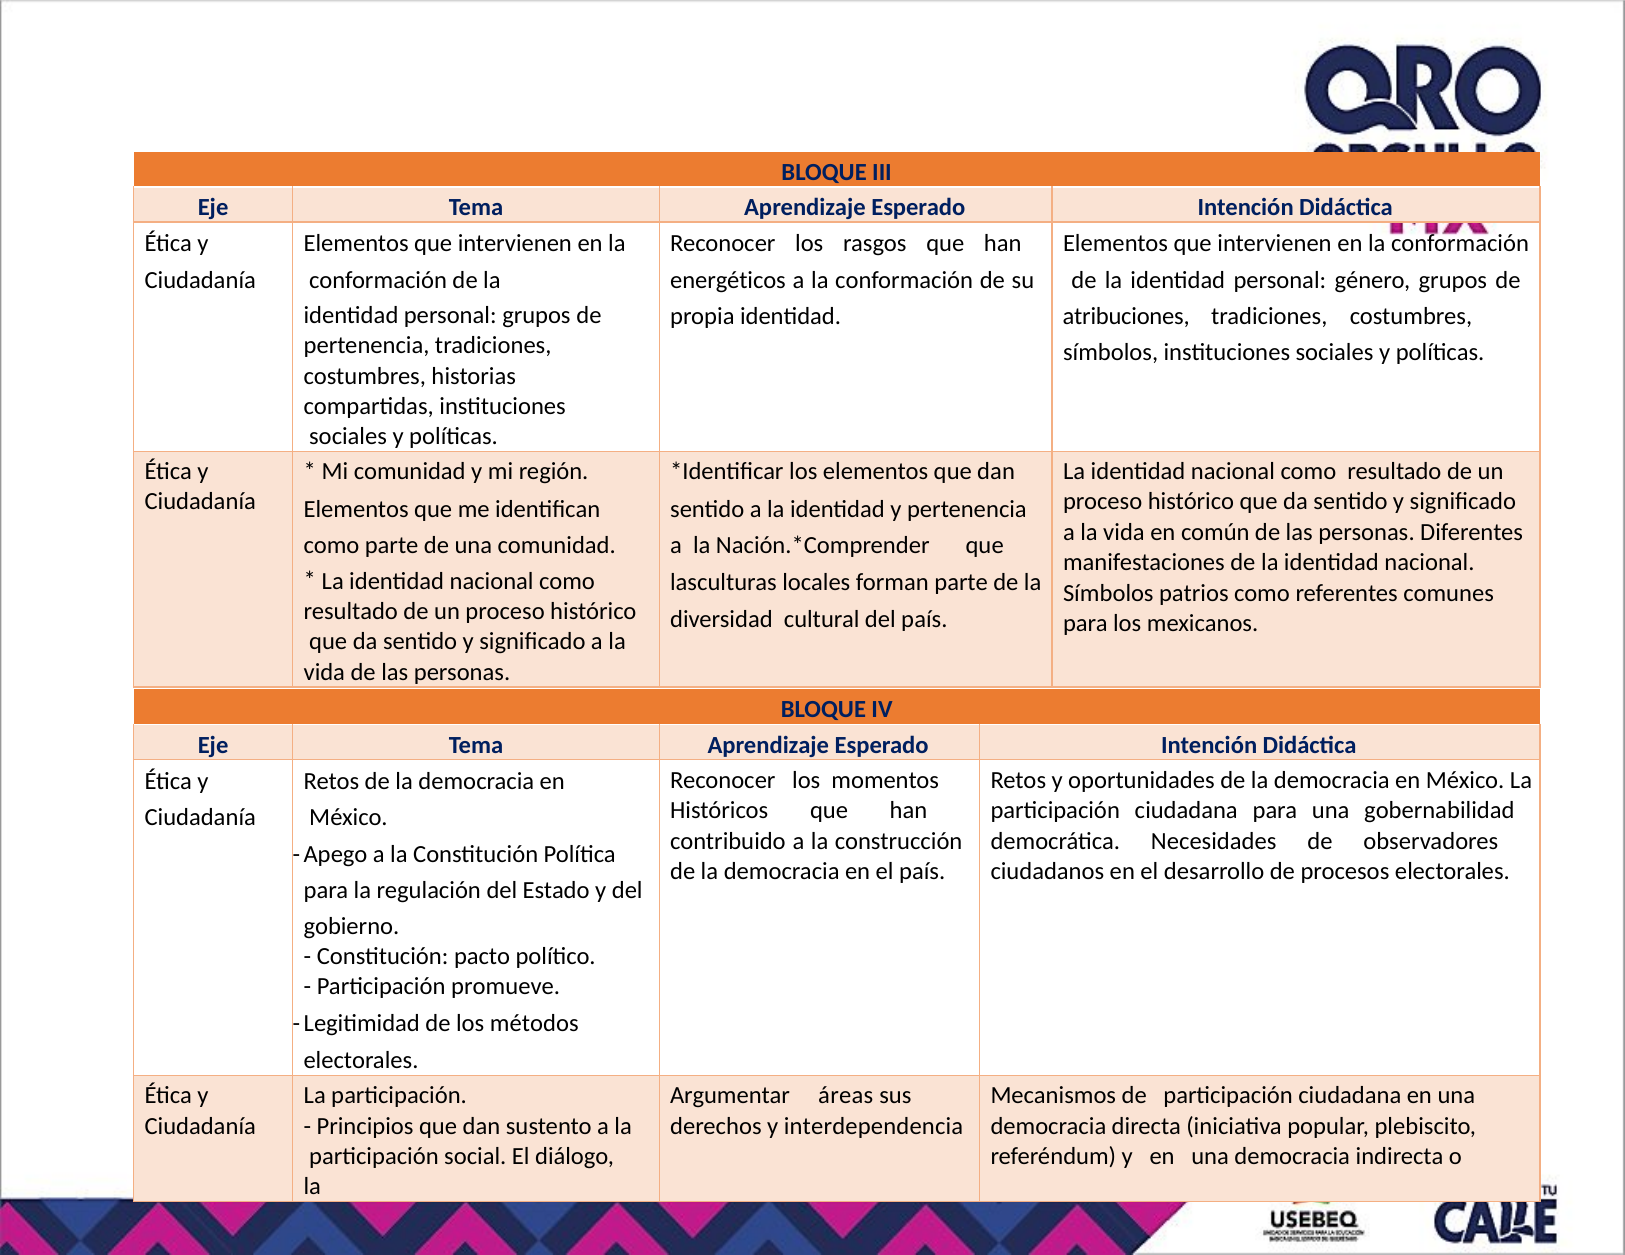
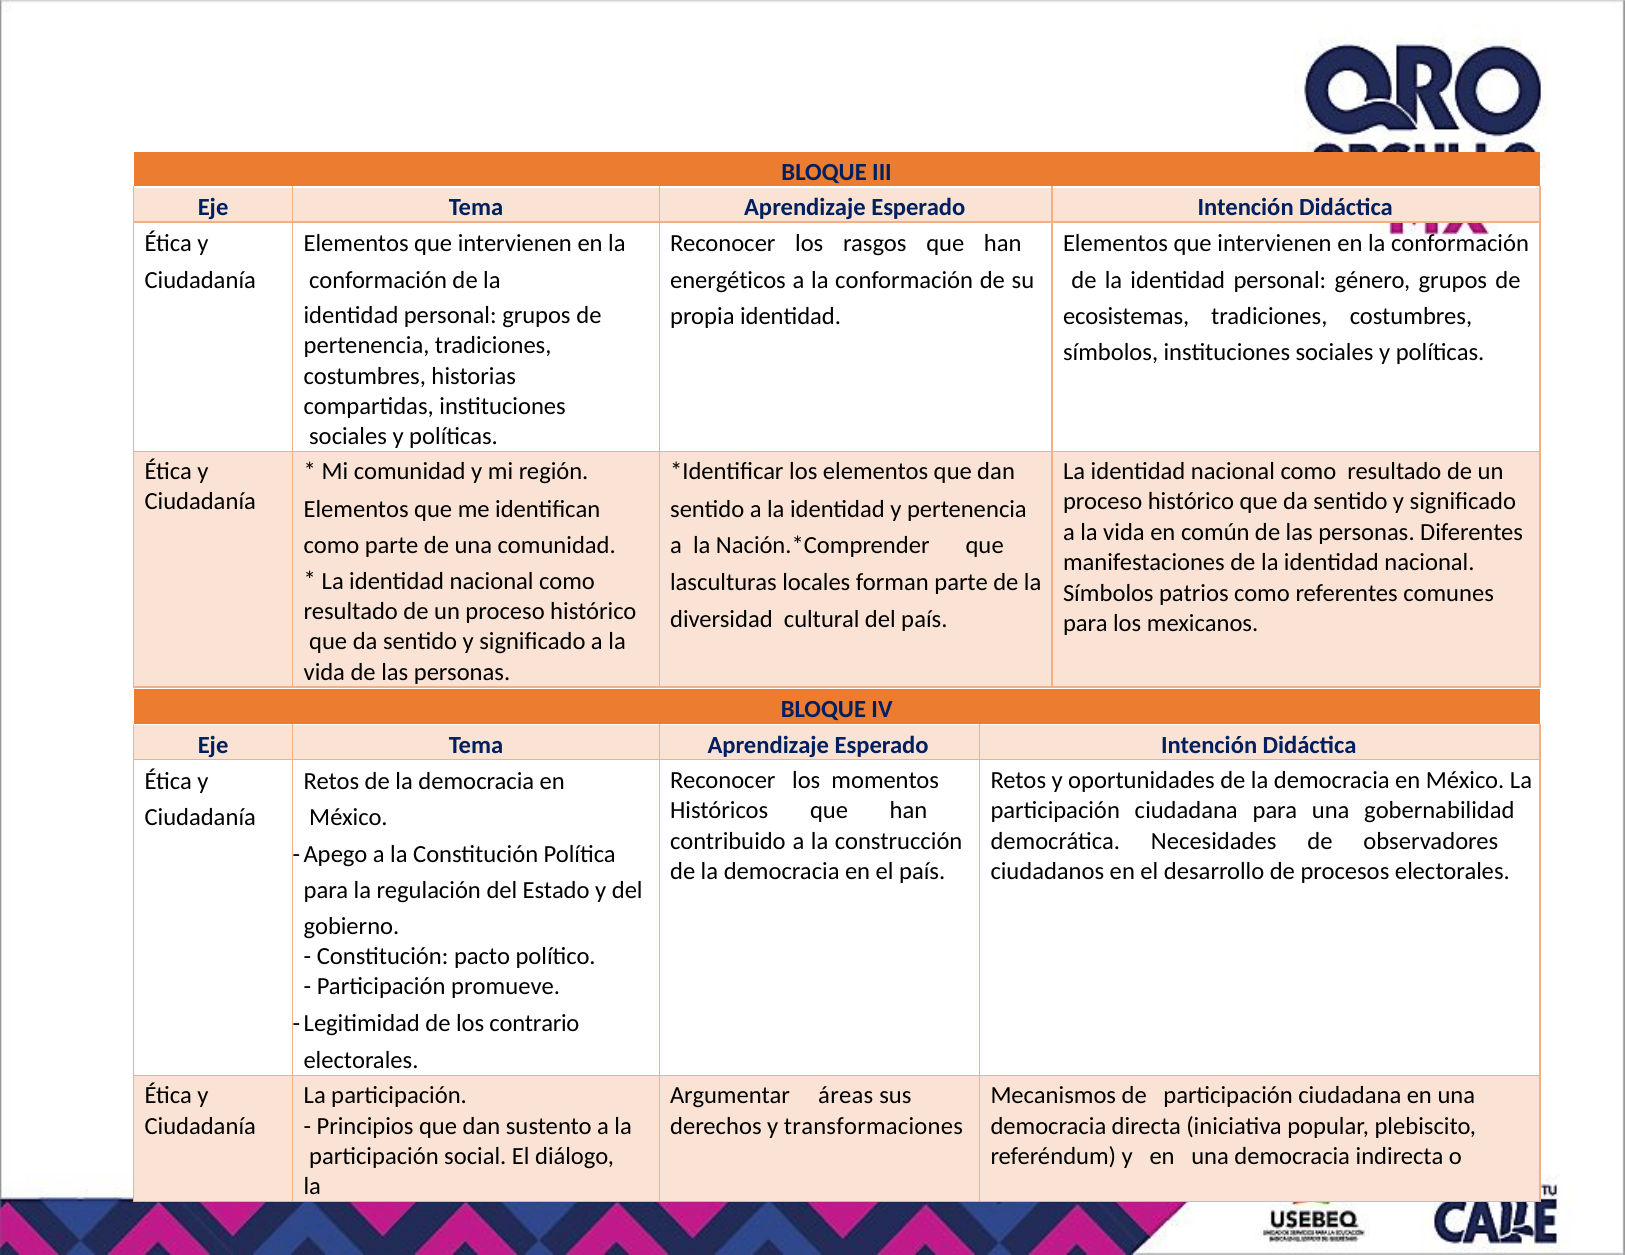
atribuciones: atribuciones -> ecosistemas
métodos: métodos -> contrario
interdependencia: interdependencia -> transformaciones
